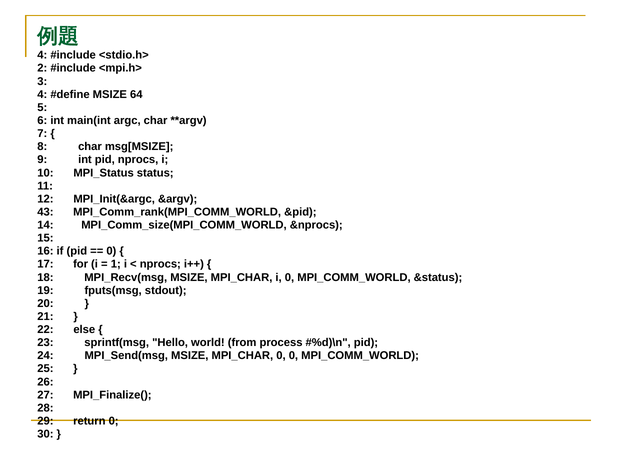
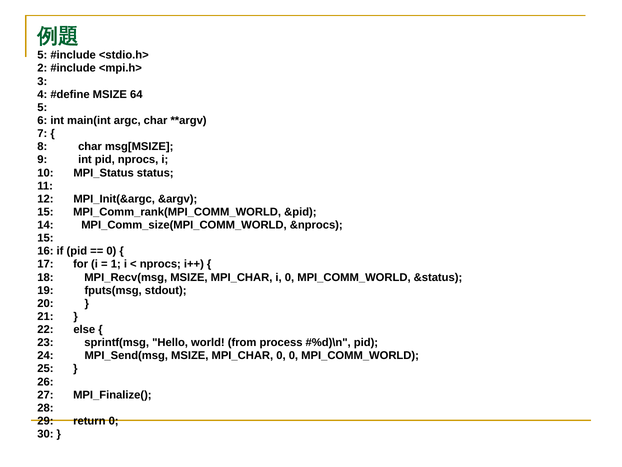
4 at (42, 55): 4 -> 5
43 at (45, 212): 43 -> 15
